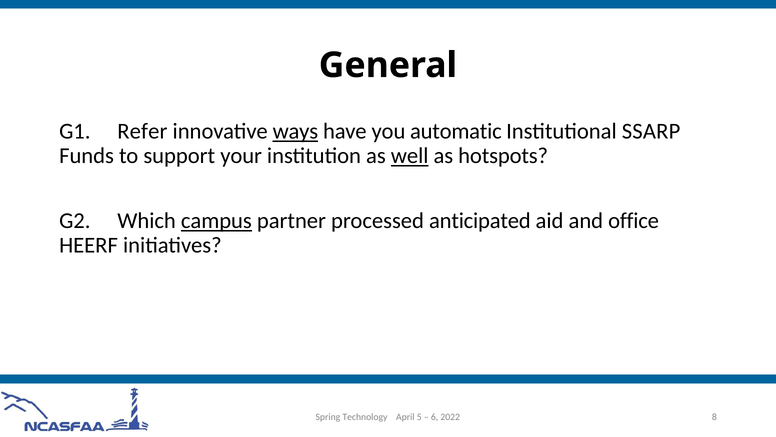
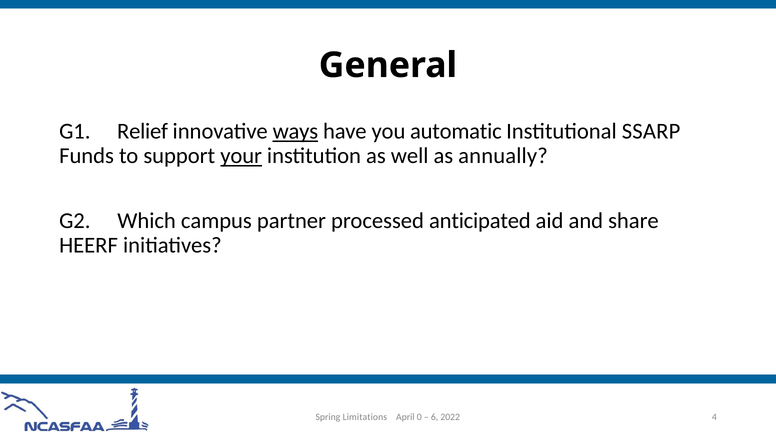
Refer: Refer -> Relief
your underline: none -> present
well underline: present -> none
hotspots: hotspots -> annually
campus underline: present -> none
office: office -> share
Technology: Technology -> Limitations
5: 5 -> 0
8: 8 -> 4
